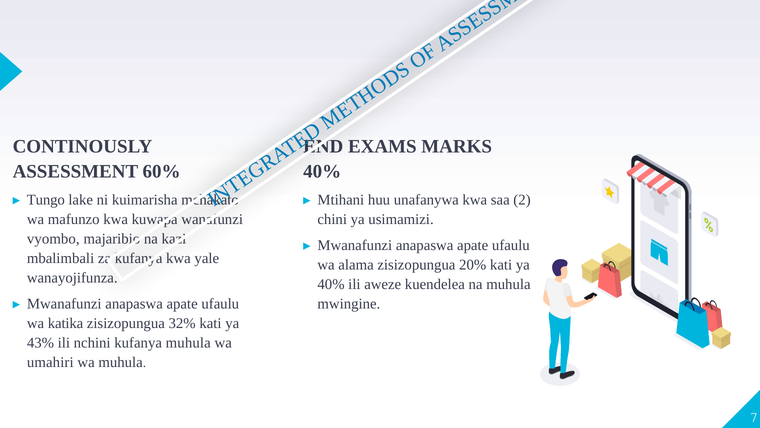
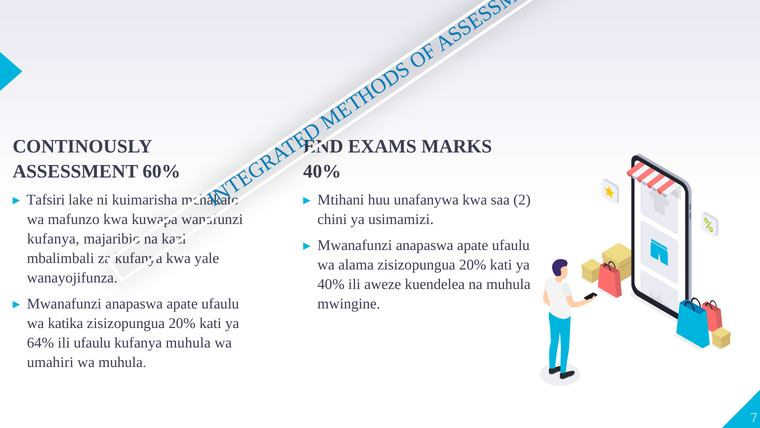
Tungo: Tungo -> Tafsiri
vyombo at (53, 239): vyombo -> kufanya
32% at (182, 323): 32% -> 20%
43%: 43% -> 64%
ili nchini: nchini -> ufaulu
